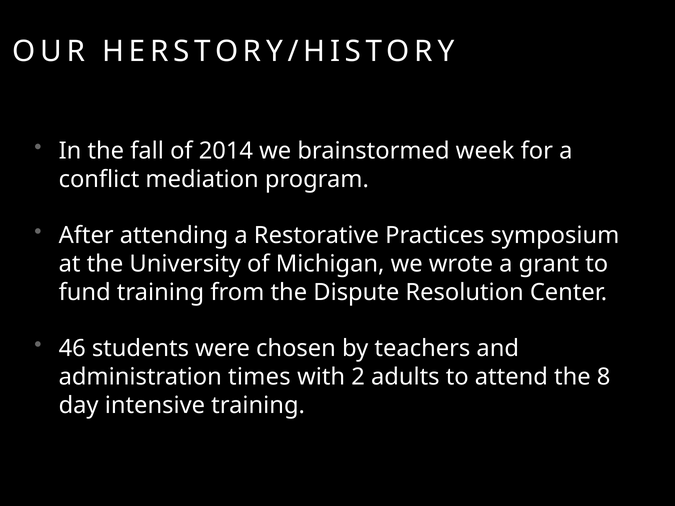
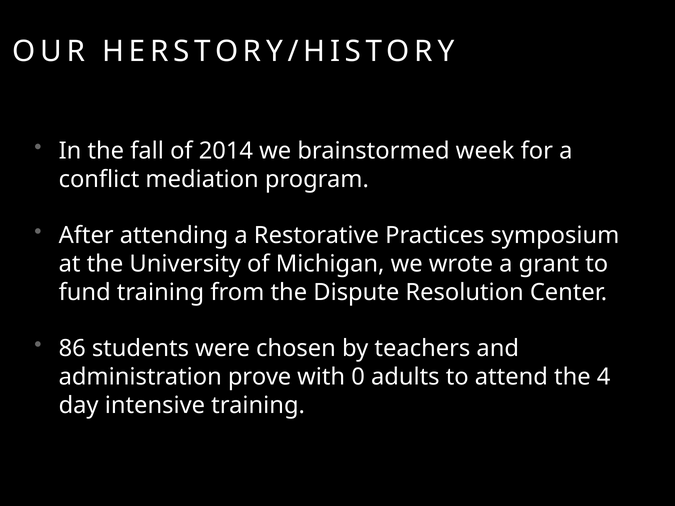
46: 46 -> 86
times: times -> prove
2: 2 -> 0
8: 8 -> 4
